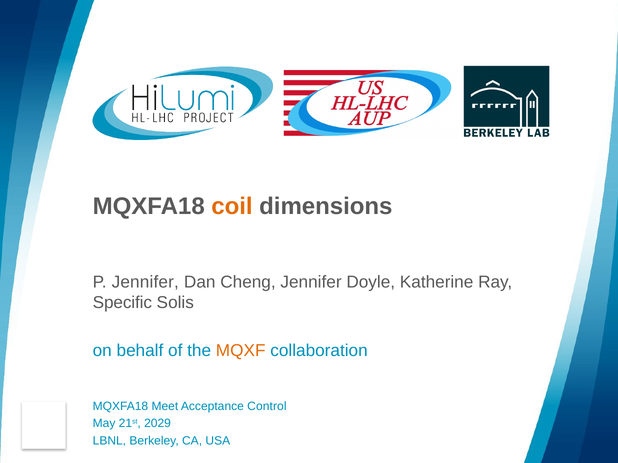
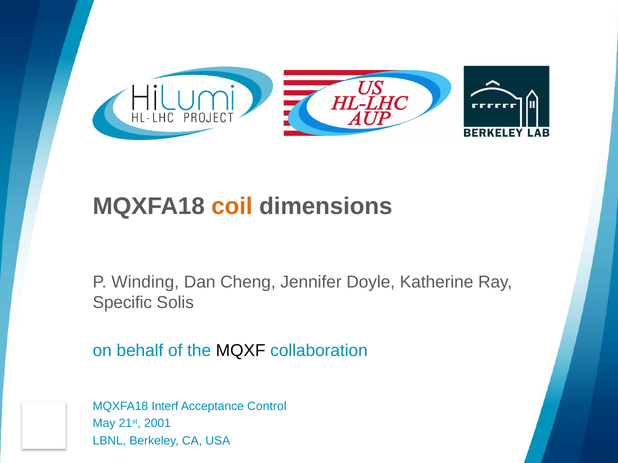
P Jennifer: Jennifer -> Winding
MQXF colour: orange -> black
Meet: Meet -> Interf
2029: 2029 -> 2001
